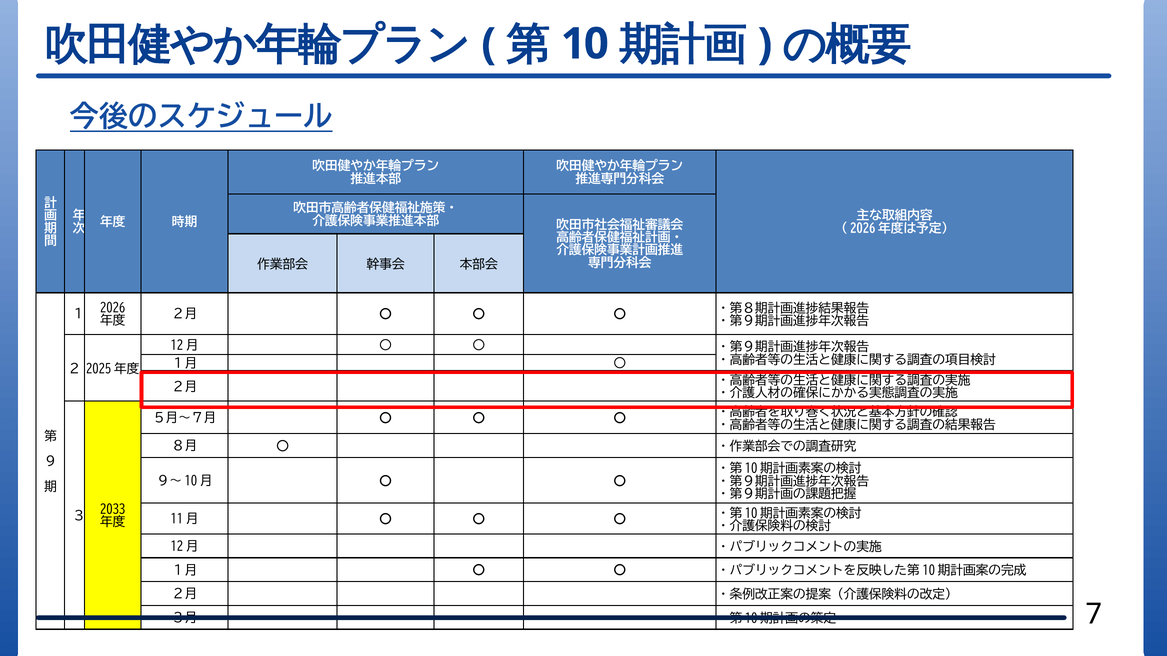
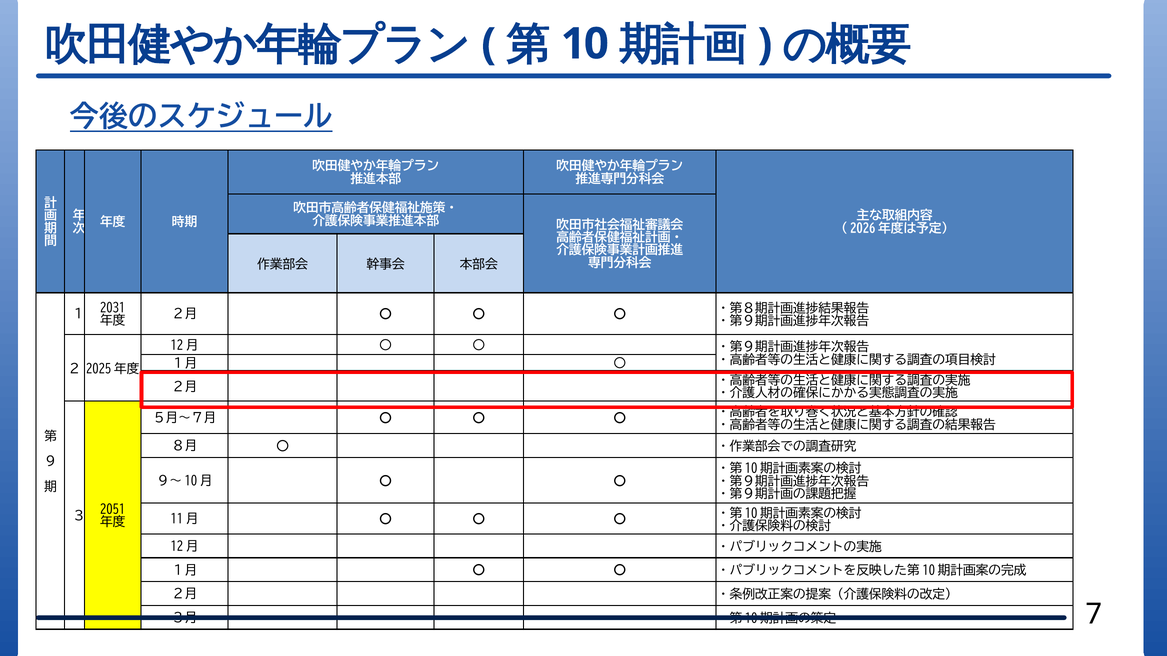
2026: 2026 -> 2031
2033: 2033 -> 2051
